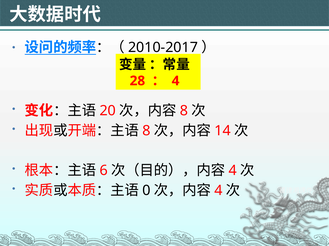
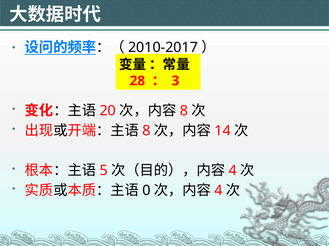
4 at (176, 81): 4 -> 3
6: 6 -> 5
